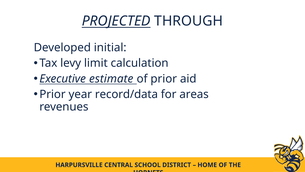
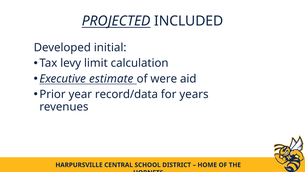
THROUGH: THROUGH -> INCLUDED
of prior: prior -> were
areas: areas -> years
